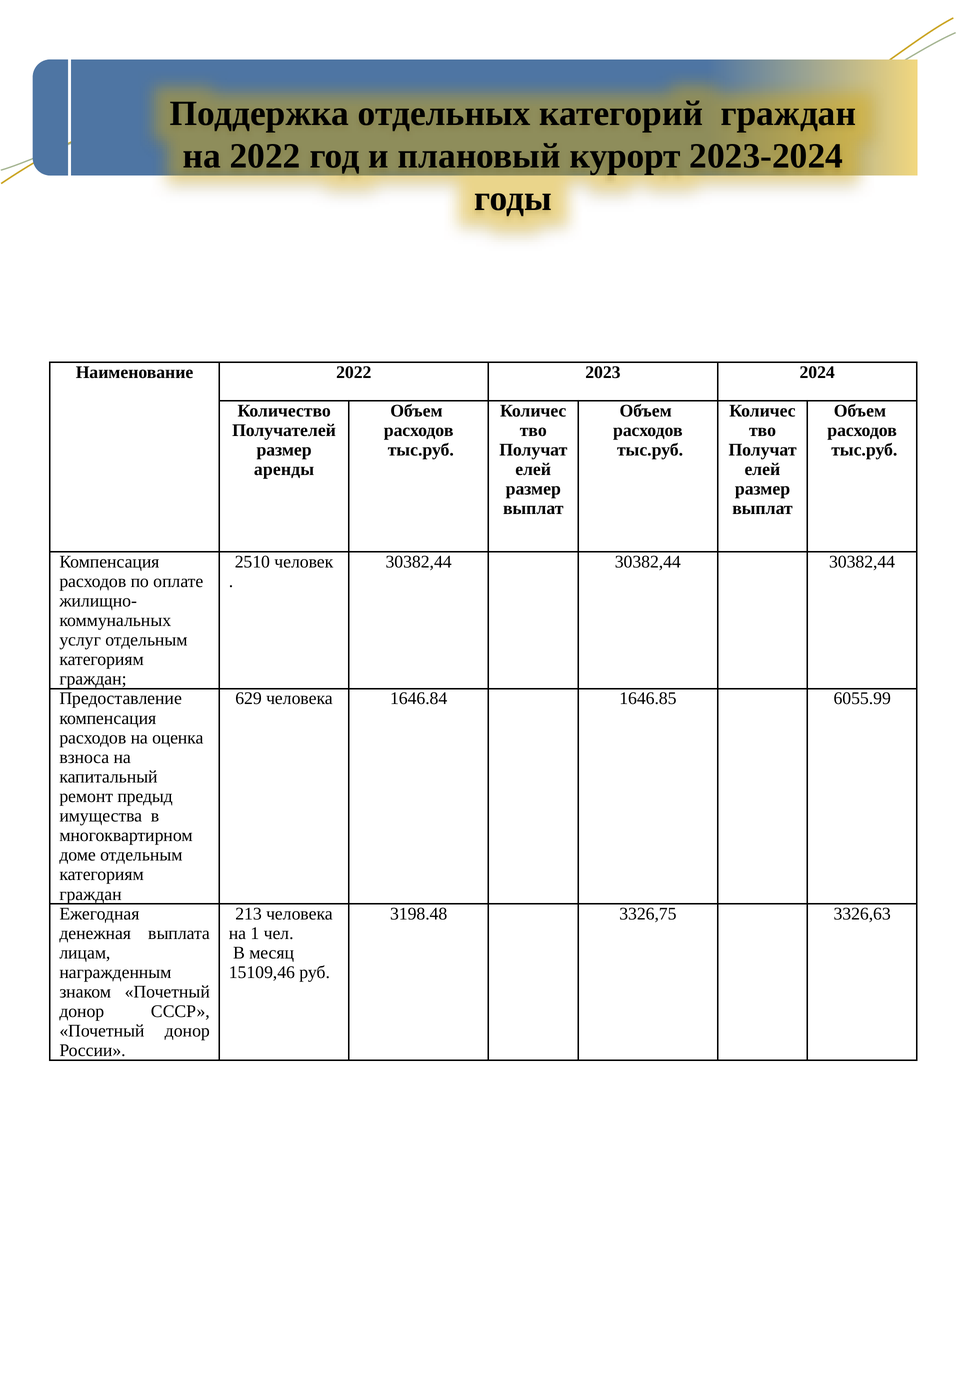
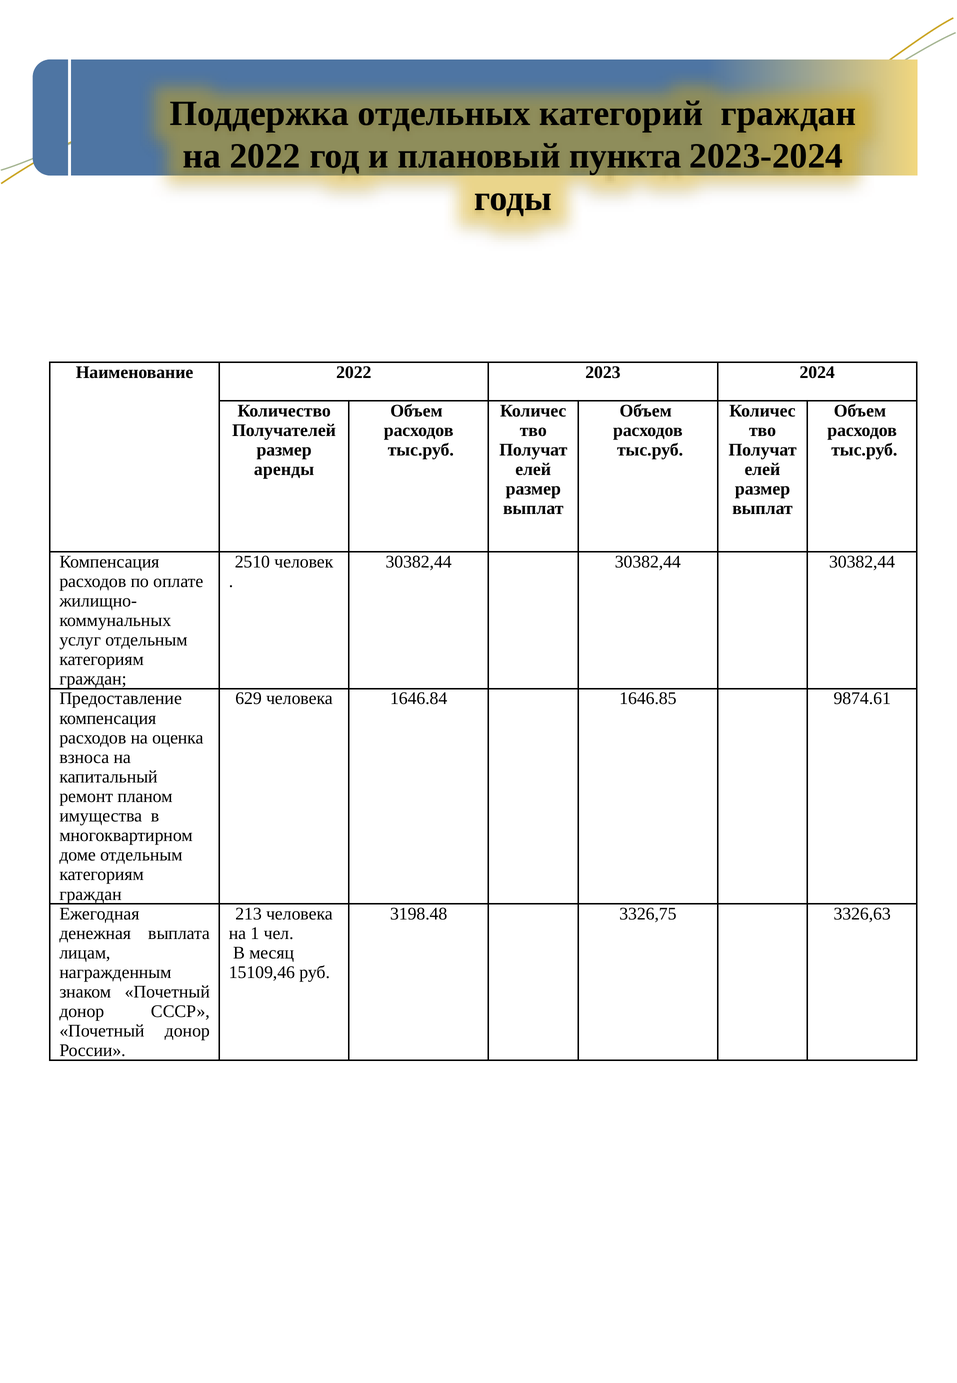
курорт: курорт -> пункта
6055.99: 6055.99 -> 9874.61
предыд: предыд -> планом
